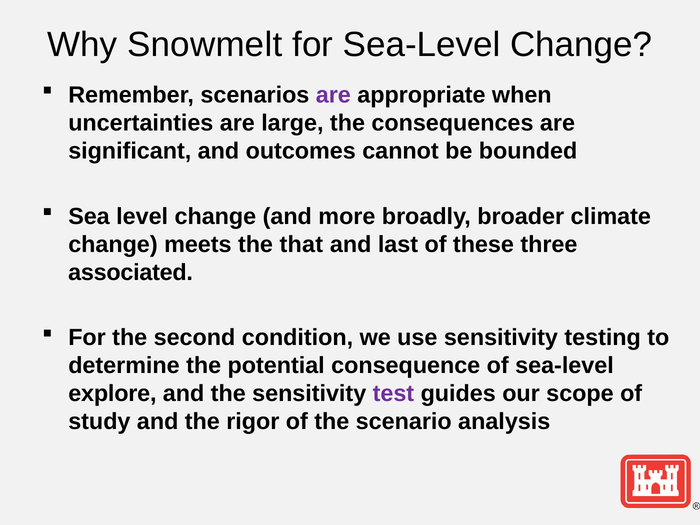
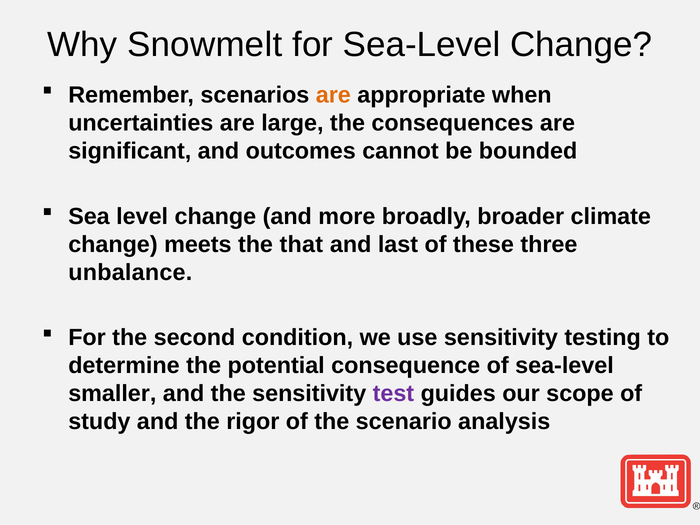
are at (333, 95) colour: purple -> orange
associated: associated -> unbalance
explore: explore -> smaller
